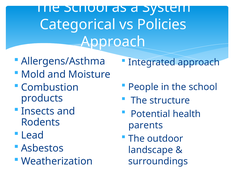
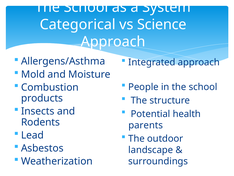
Policies: Policies -> Science
